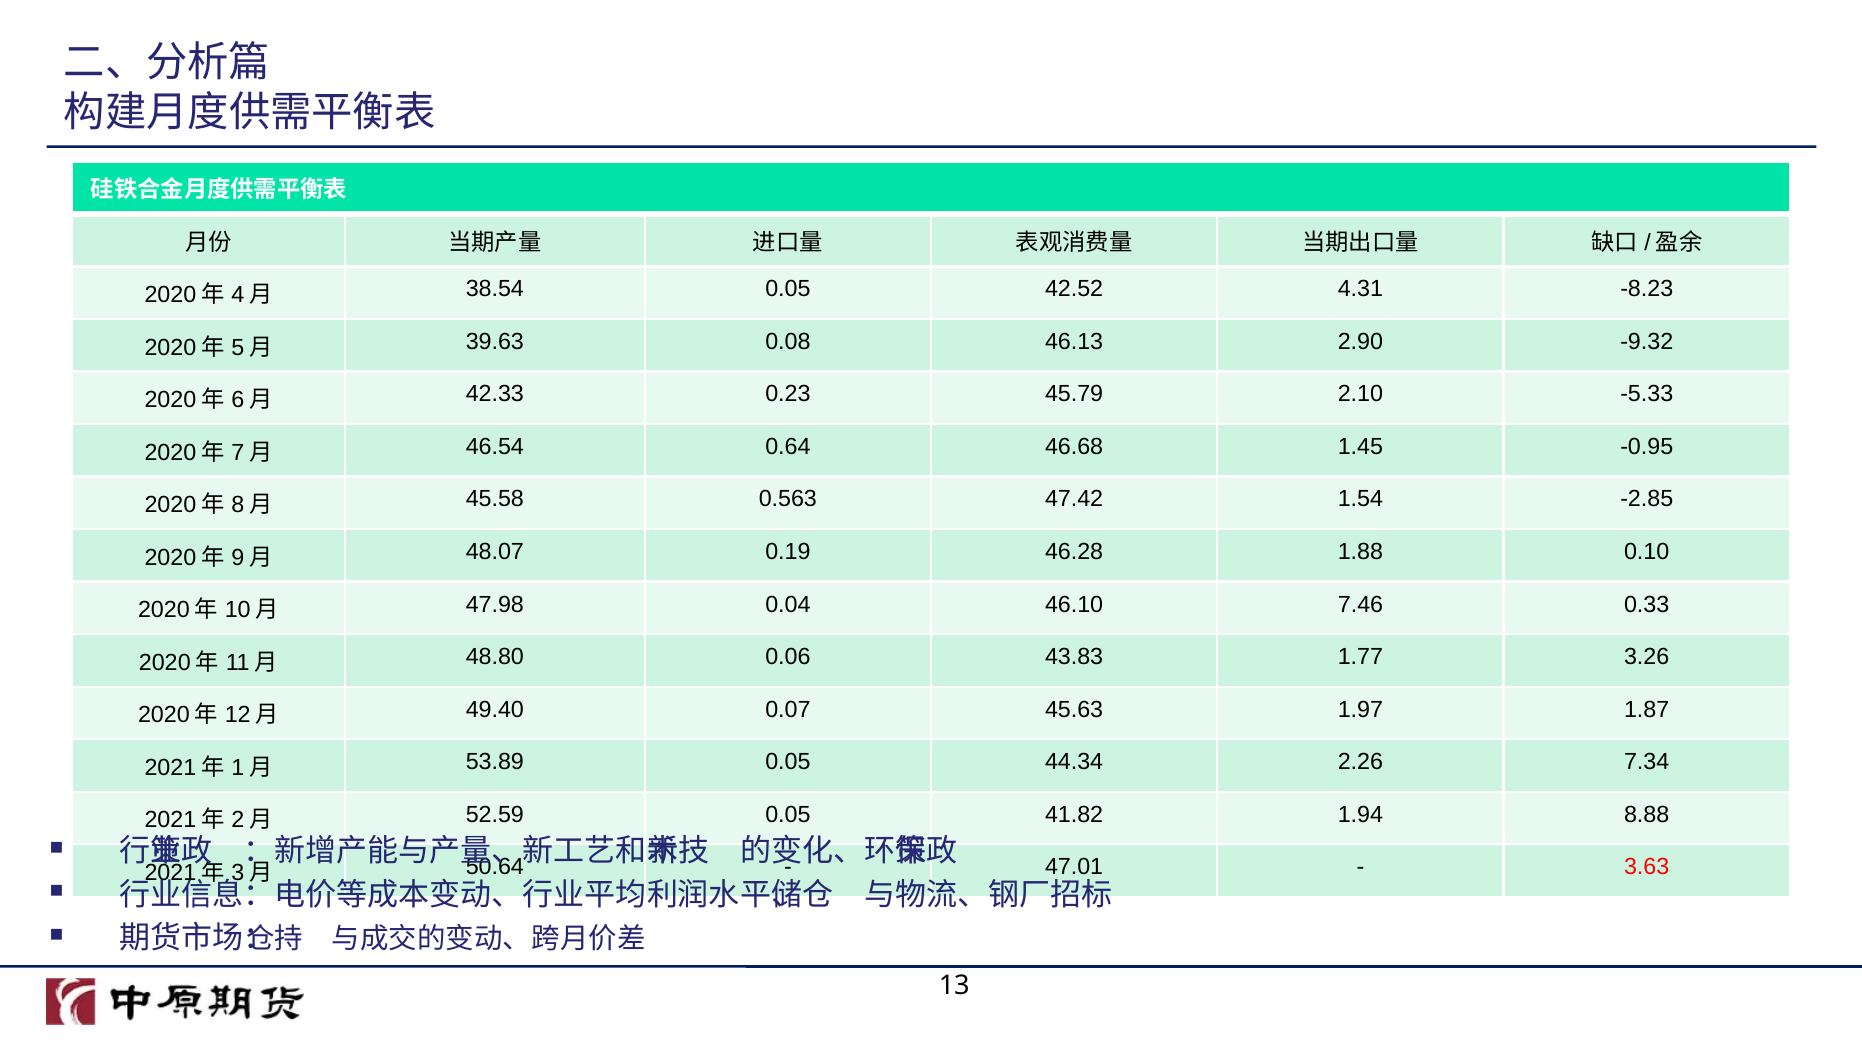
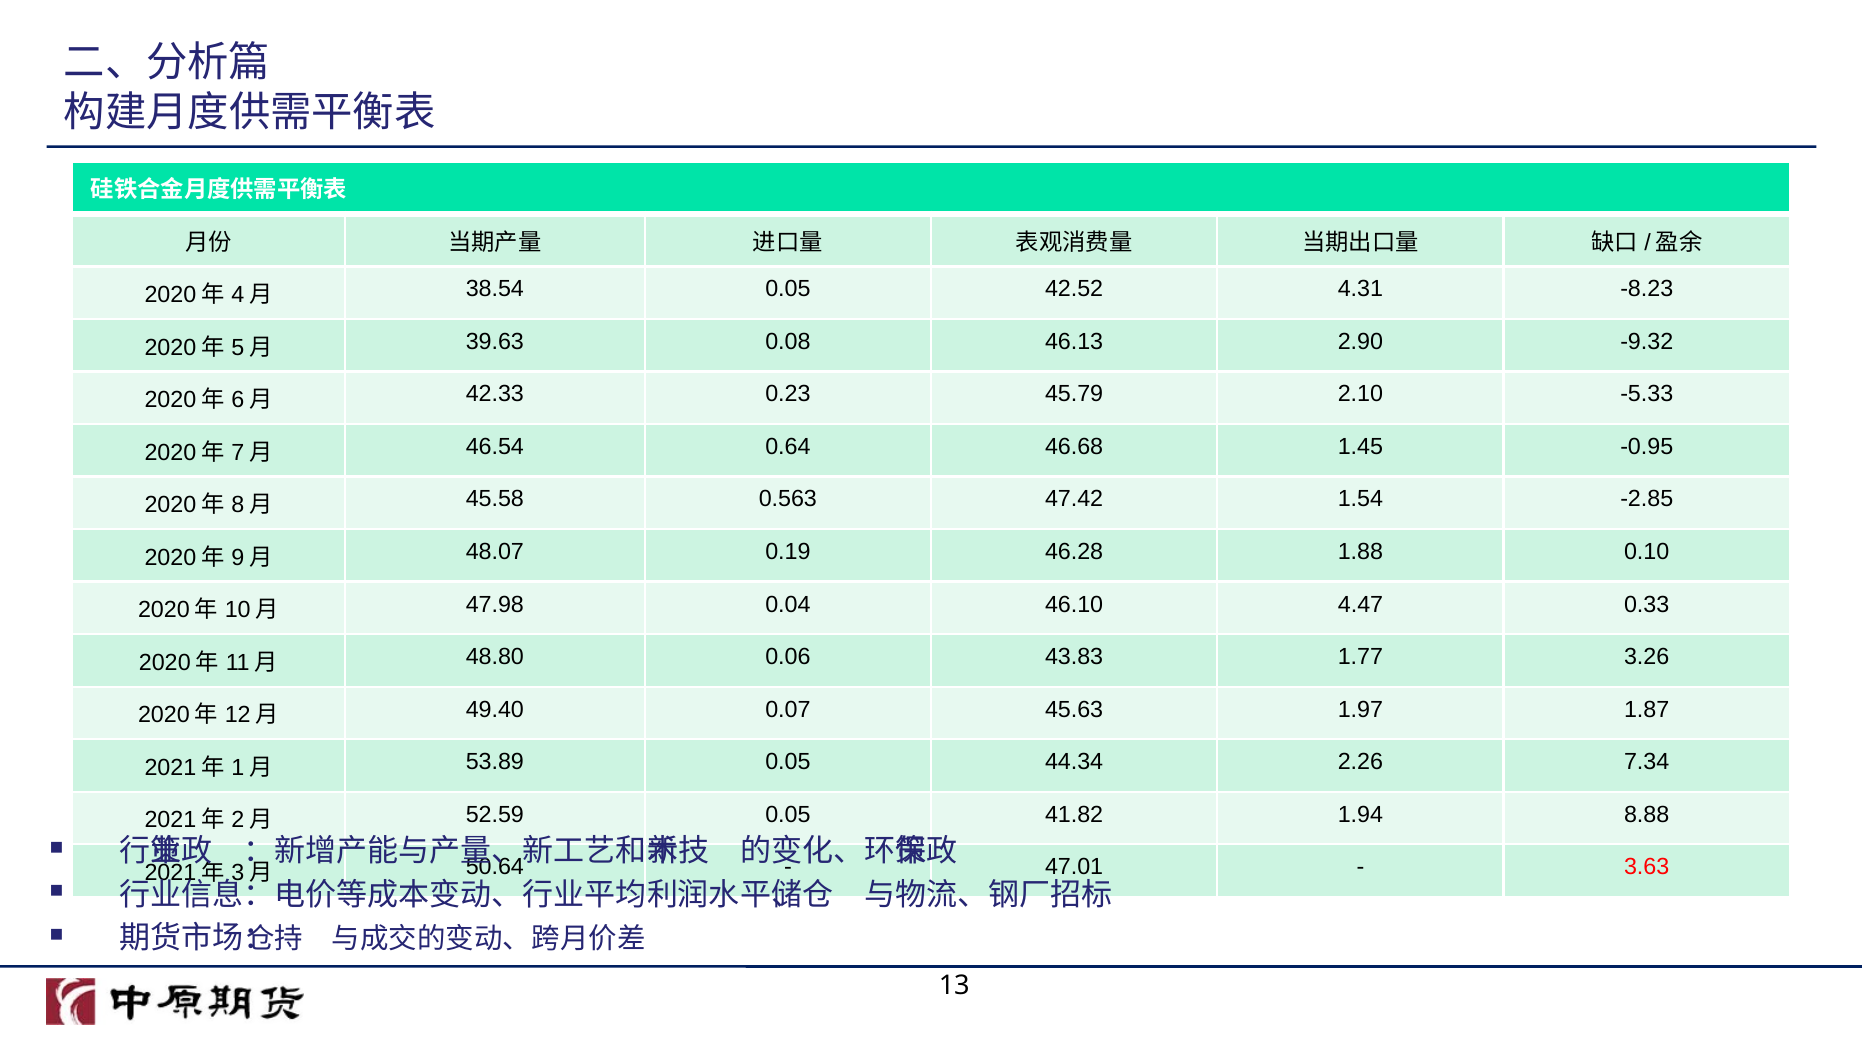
7.46: 7.46 -> 4.47
